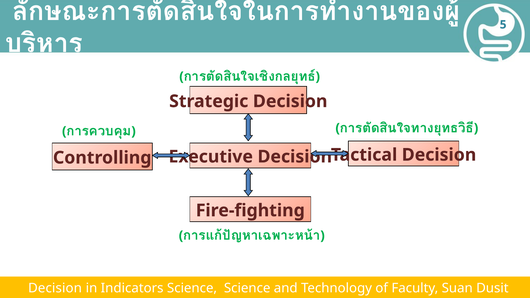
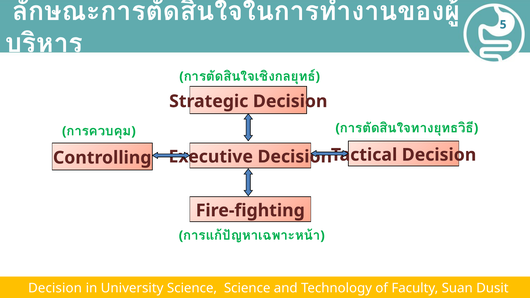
in Indicators: Indicators -> University
